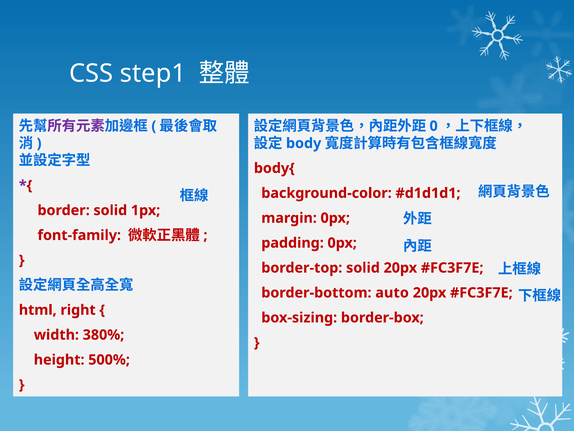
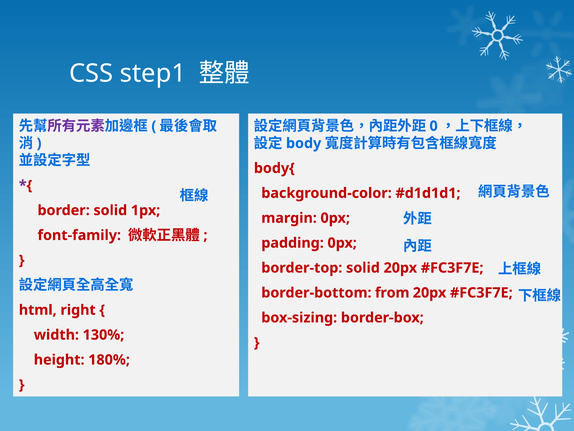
auto: auto -> from
380%: 380% -> 130%
500%: 500% -> 180%
